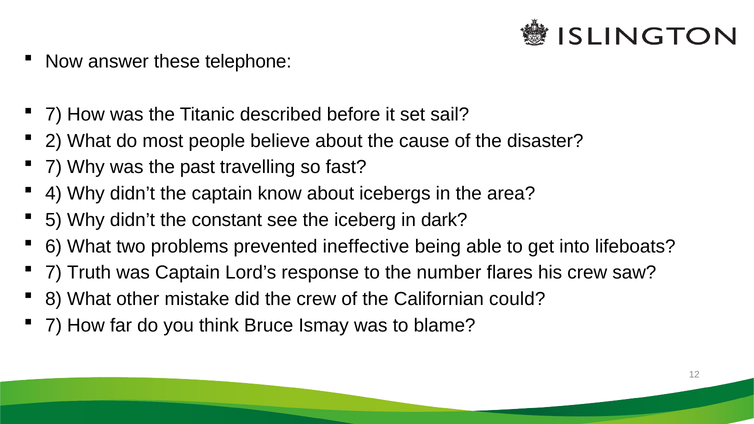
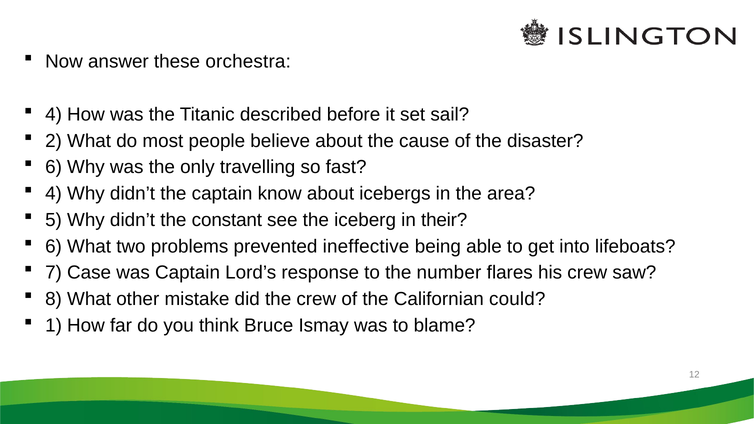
telephone: telephone -> orchestra
7 at (54, 115): 7 -> 4
7 at (54, 167): 7 -> 6
past: past -> only
dark: dark -> their
Truth: Truth -> Case
7 at (54, 326): 7 -> 1
